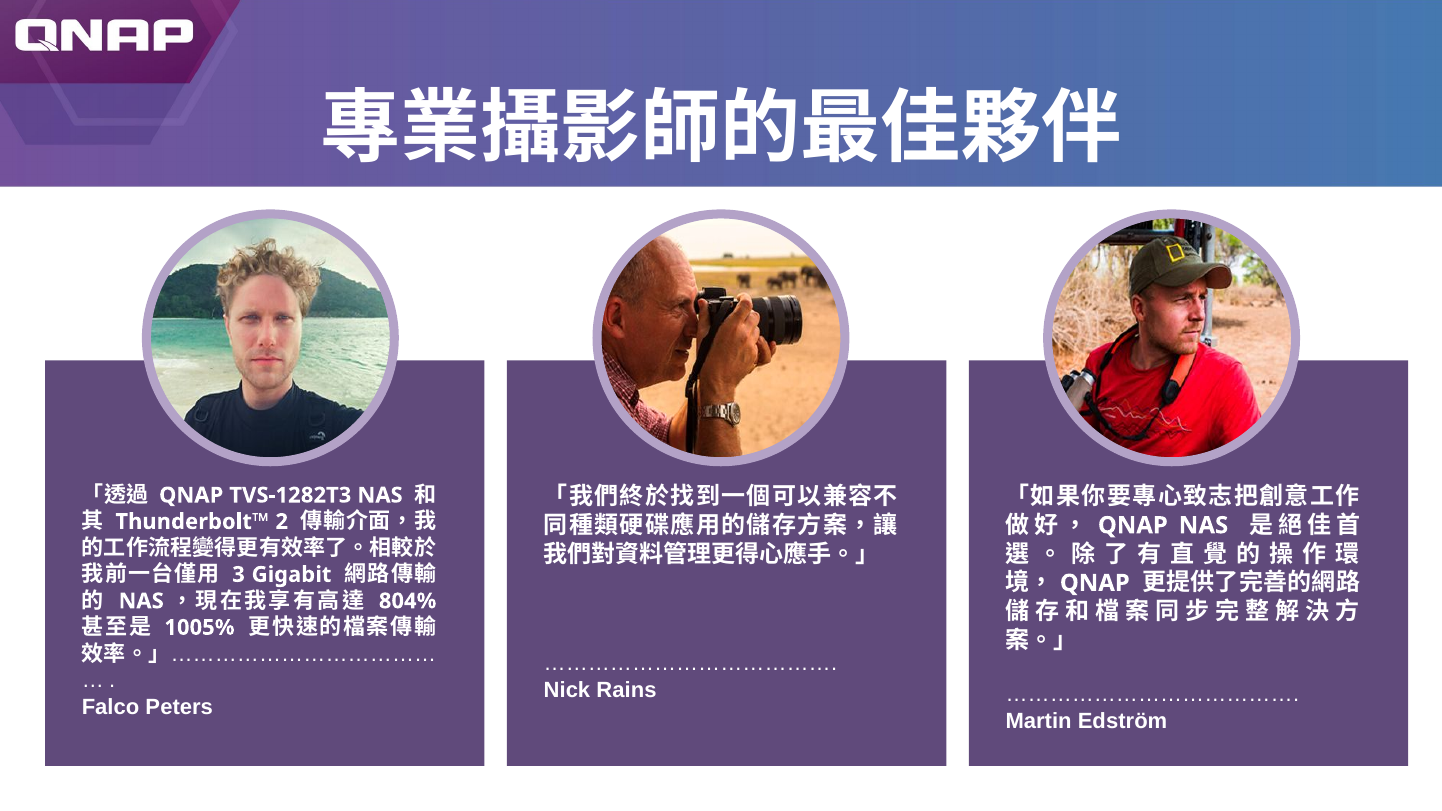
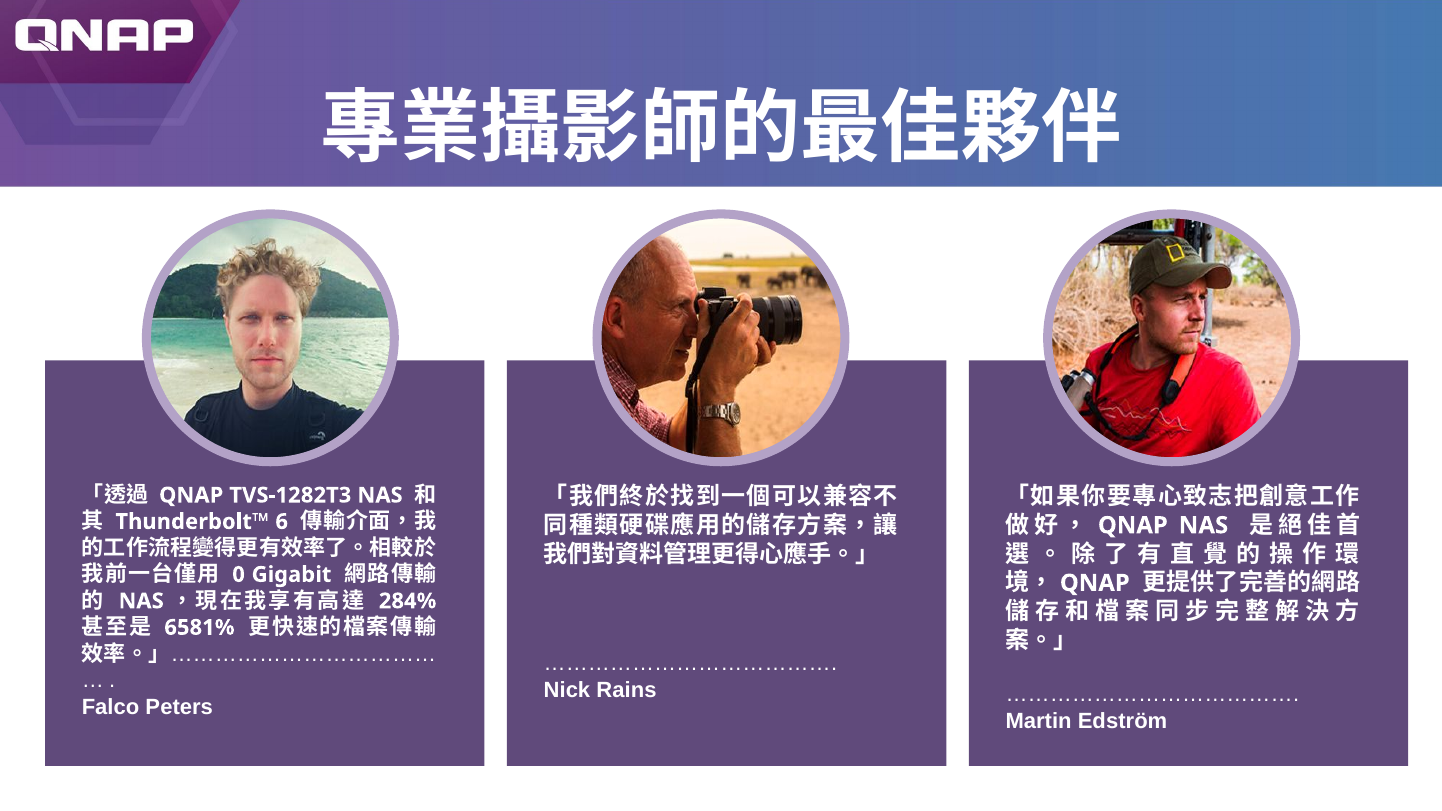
2: 2 -> 6
3: 3 -> 0
804%: 804% -> 284%
1005%: 1005% -> 6581%
